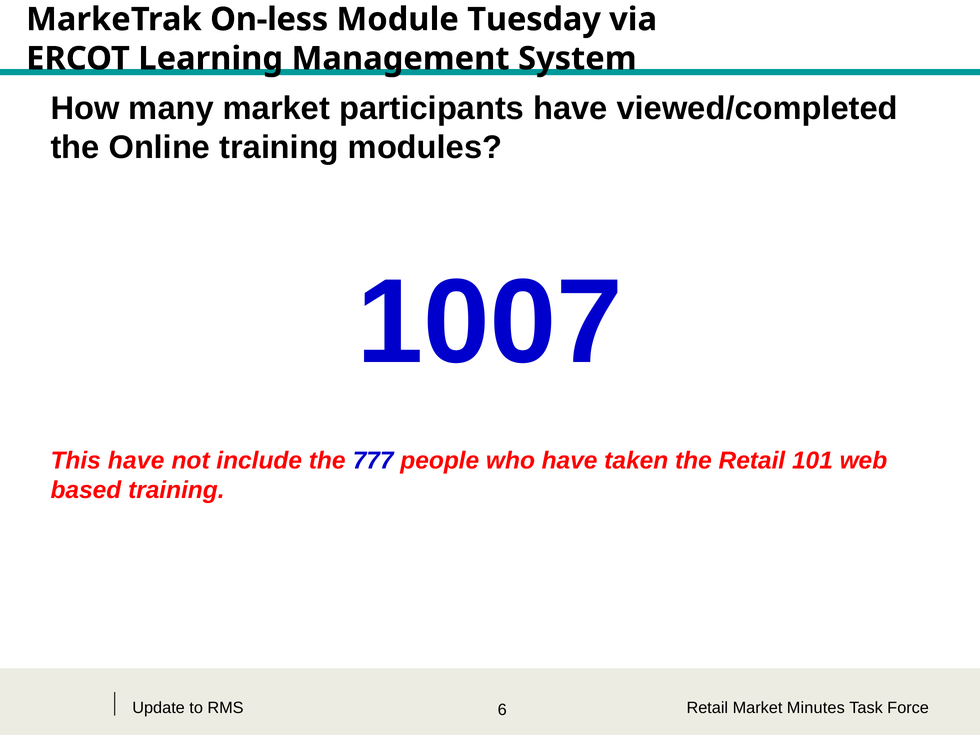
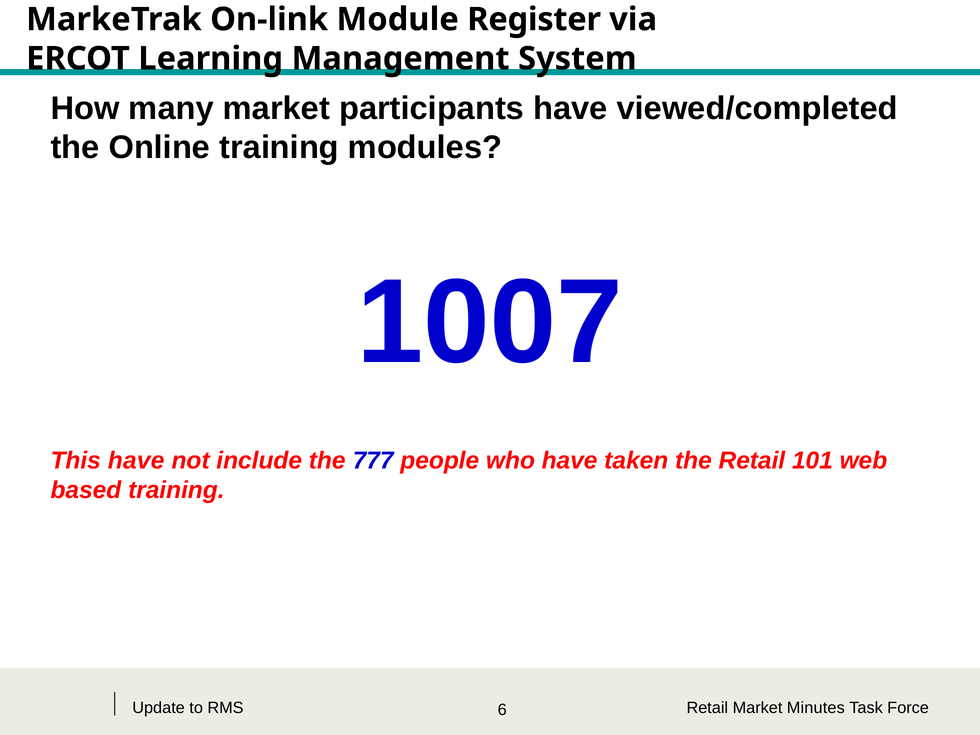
On-less: On-less -> On-link
Tuesday: Tuesday -> Register
